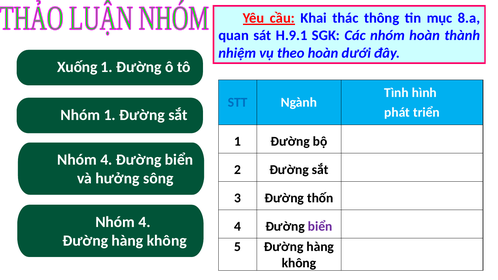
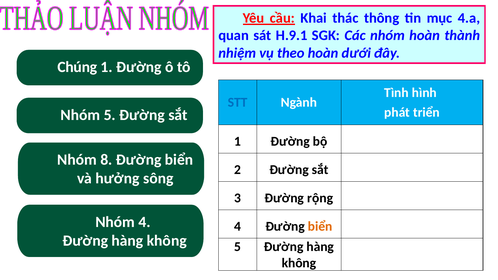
8.a: 8.a -> 4.a
Xuống: Xuống -> Chúng
Nhóm 1: 1 -> 5
4 at (106, 160): 4 -> 8
thốn: thốn -> rộng
biển at (320, 227) colour: purple -> orange
